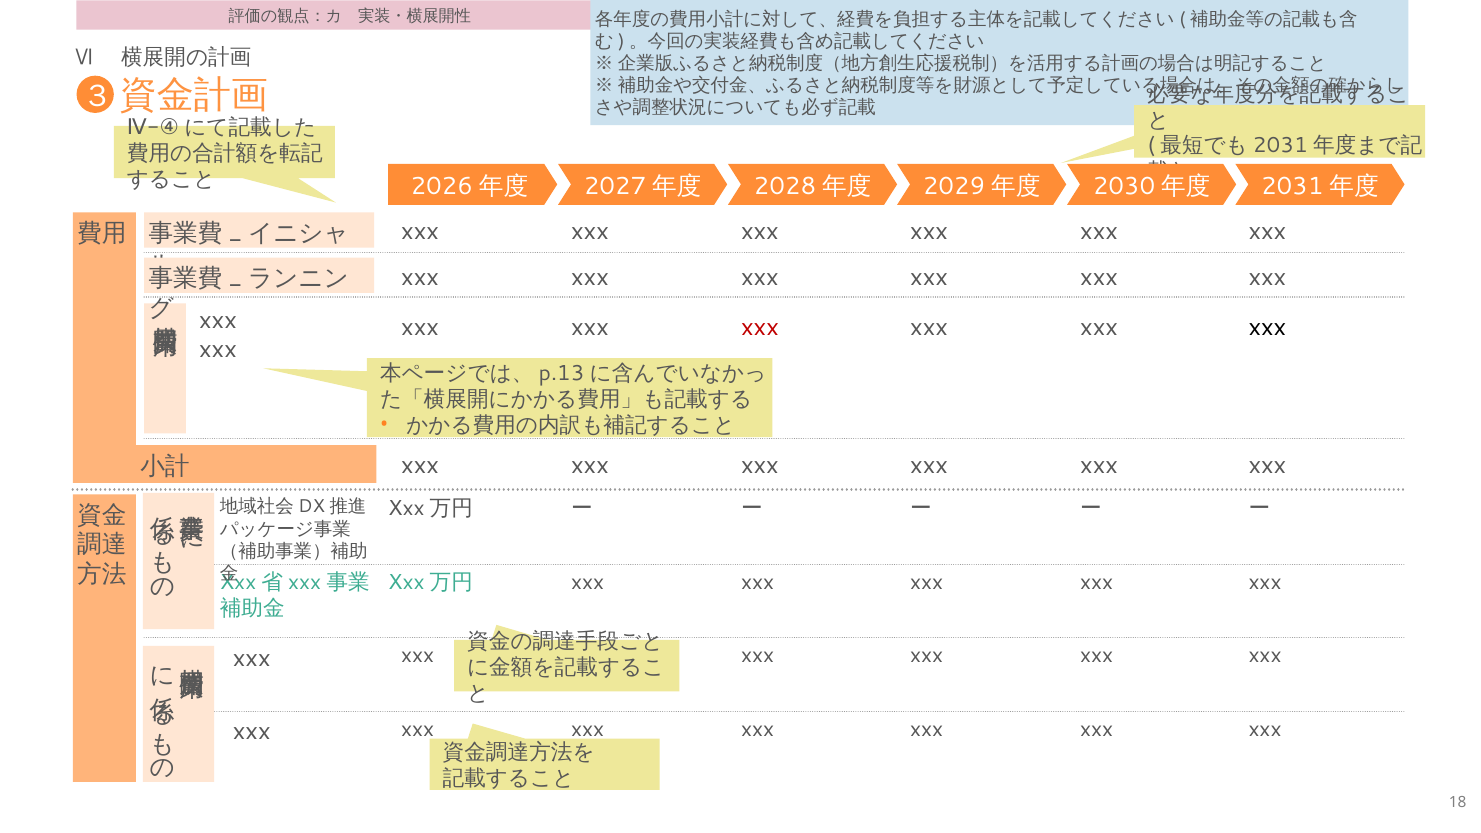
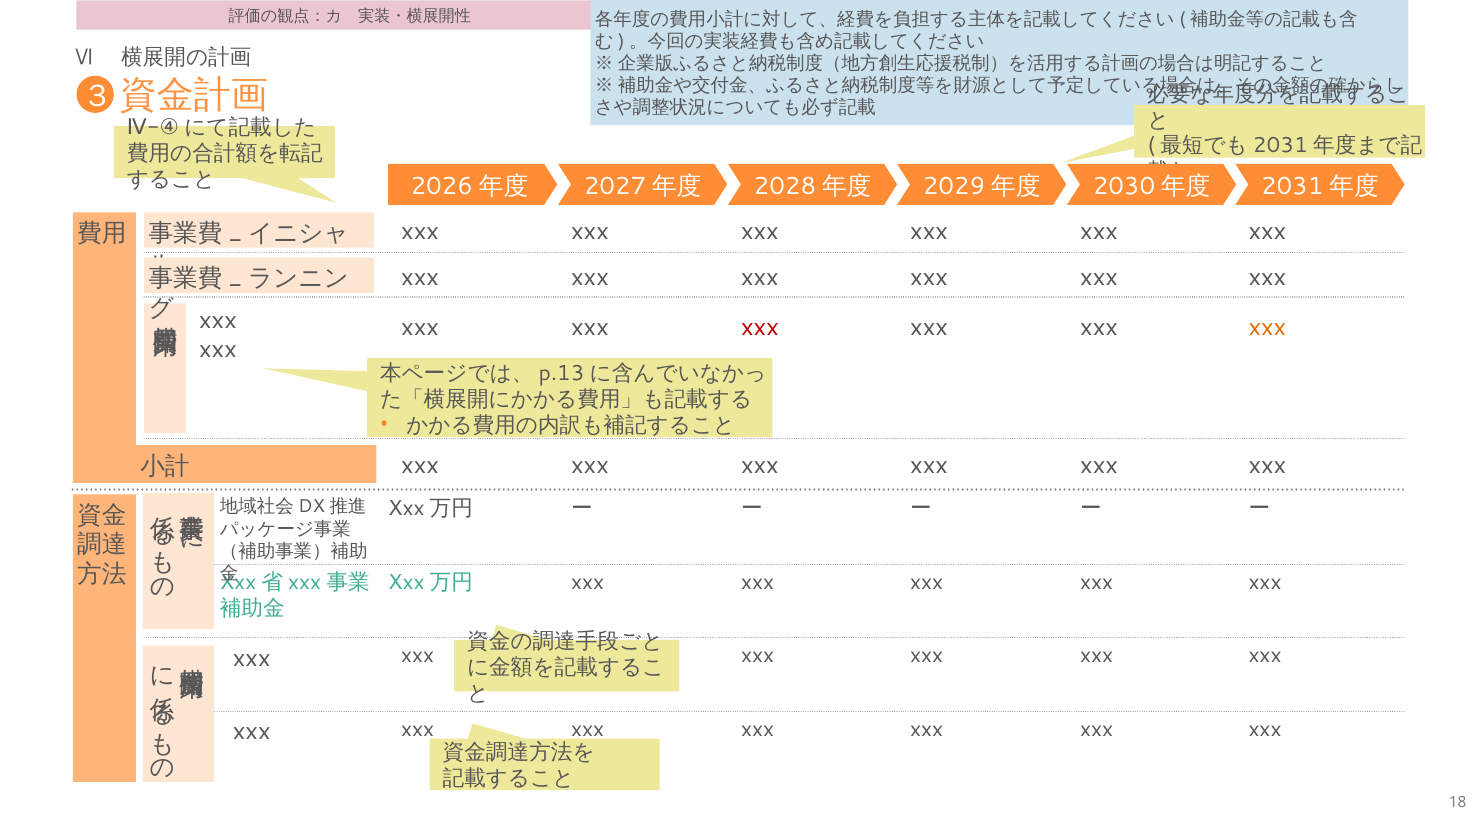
xxx at (1267, 327) colour: black -> orange
